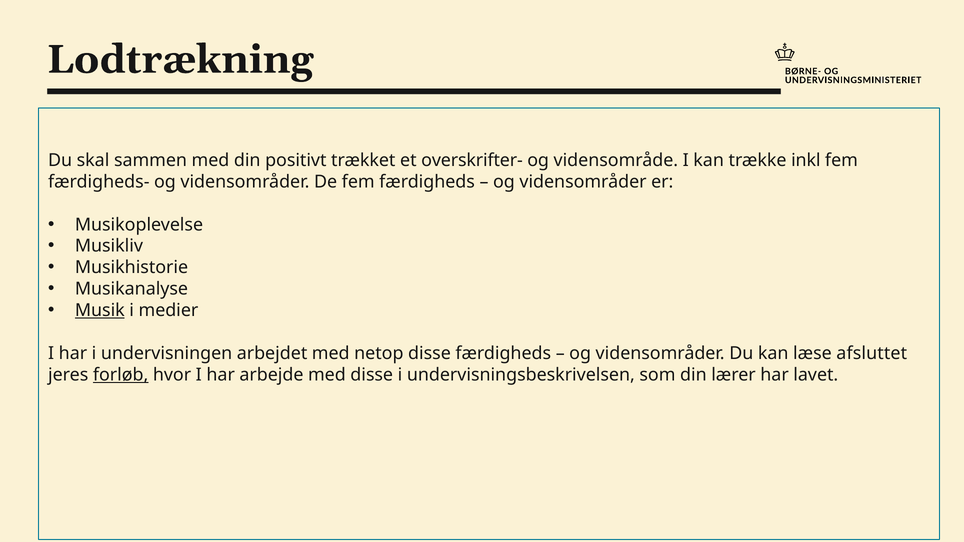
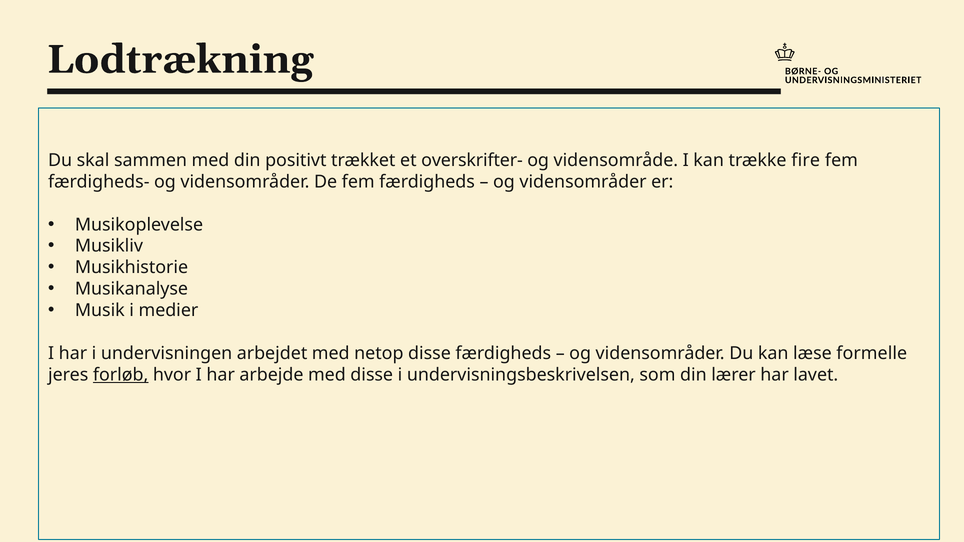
inkl: inkl -> fire
Musik underline: present -> none
afsluttet: afsluttet -> formelle
